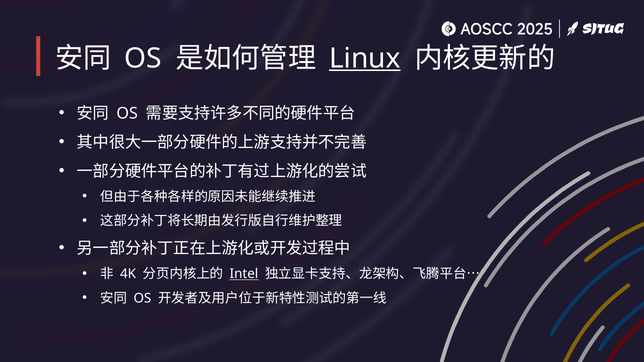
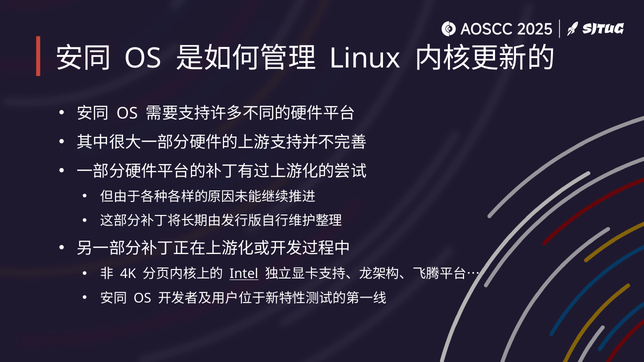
Linux underline: present -> none
